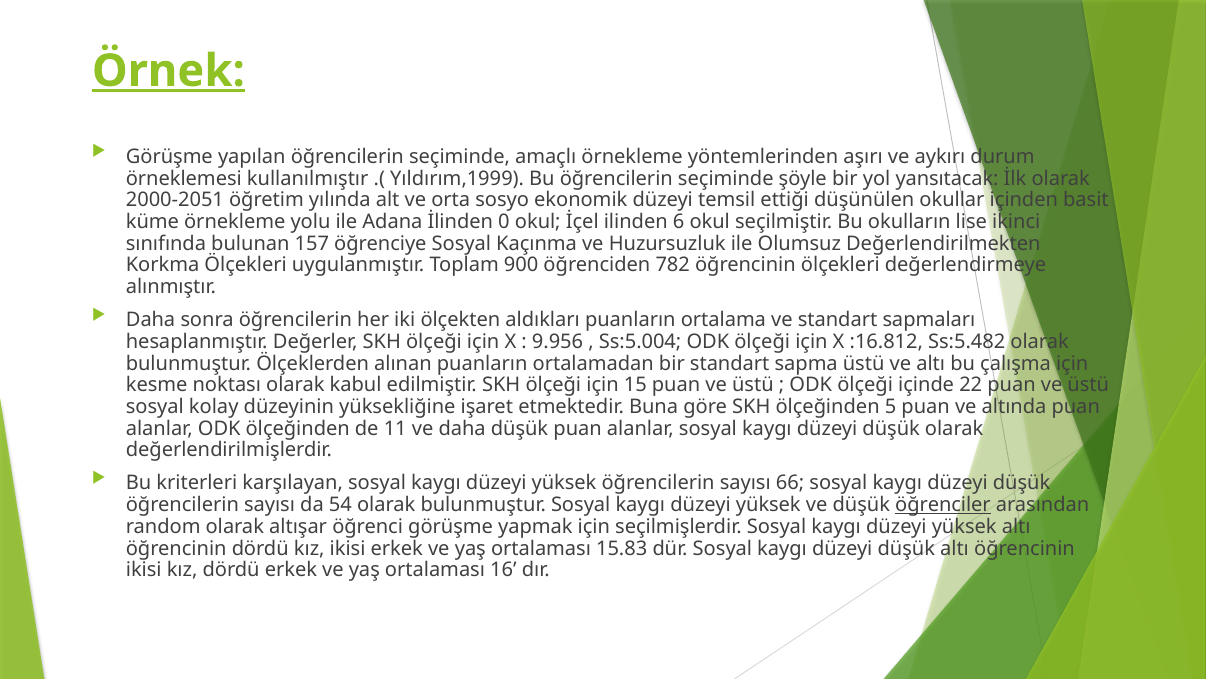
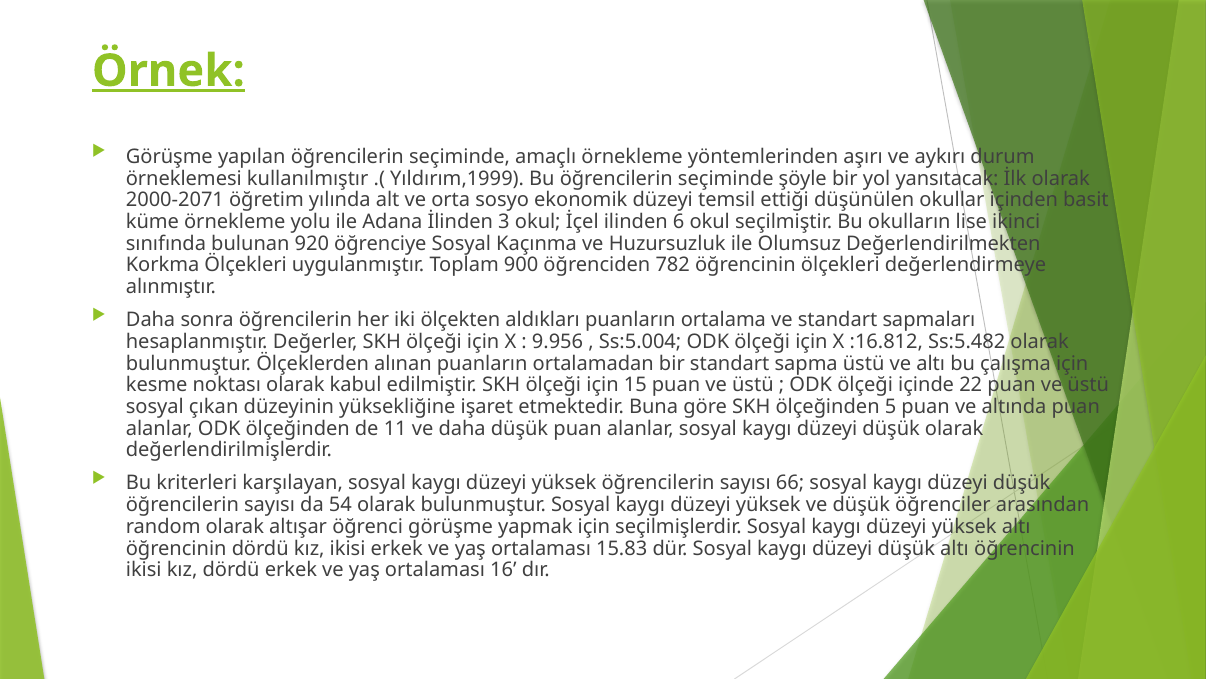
2000-2051: 2000-2051 -> 2000-2071
0: 0 -> 3
157: 157 -> 920
kolay: kolay -> çıkan
öğrenciler underline: present -> none
